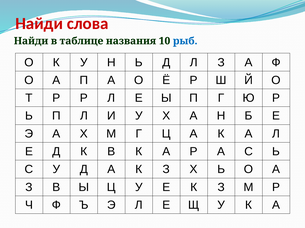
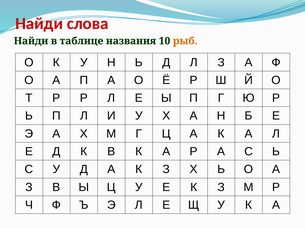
рыб colour: blue -> orange
